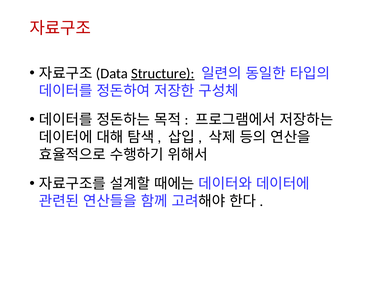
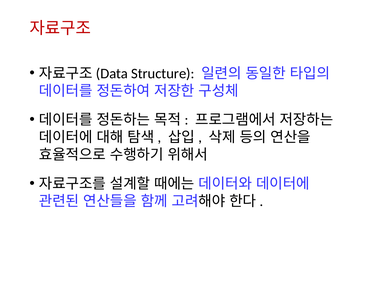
Structure underline: present -> none
